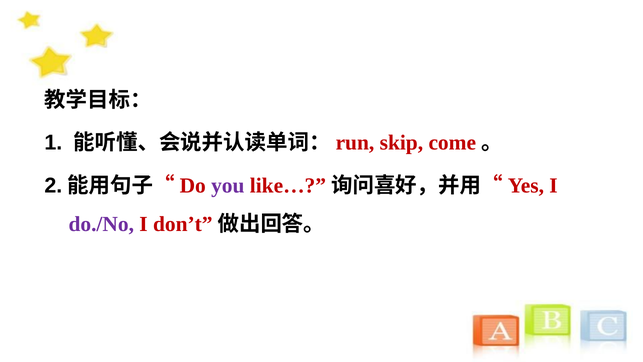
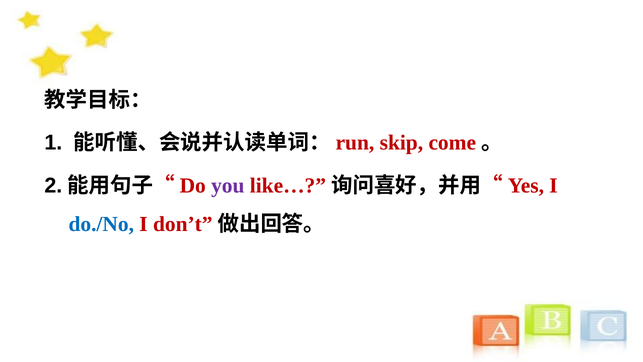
do./No colour: purple -> blue
